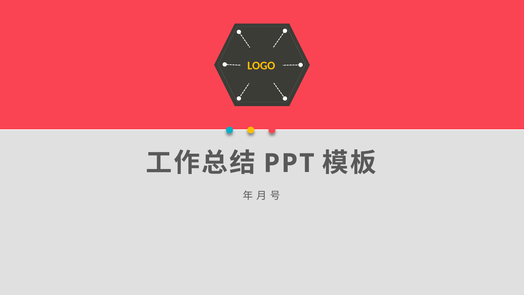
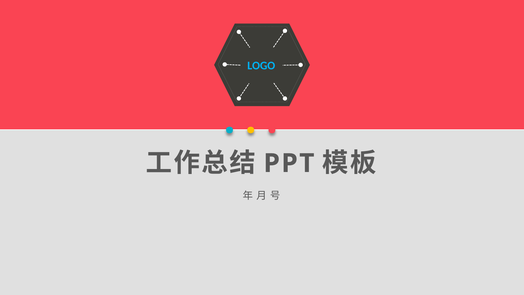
LOGO colour: yellow -> light blue
